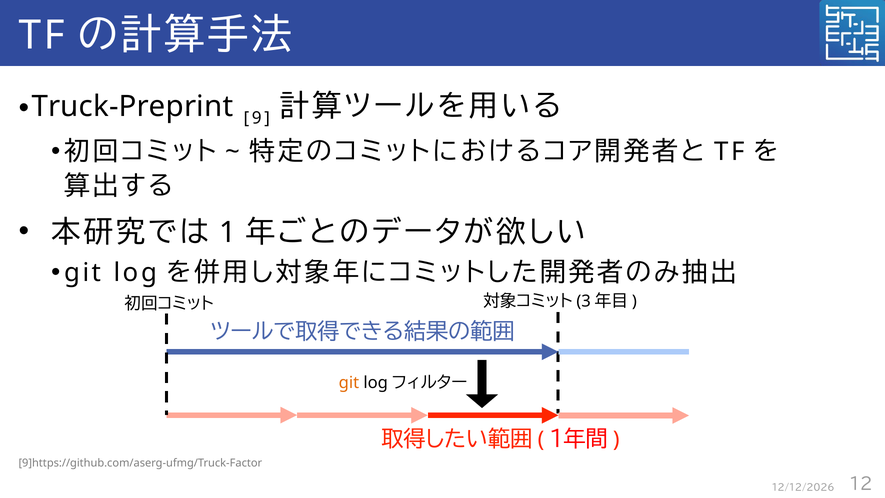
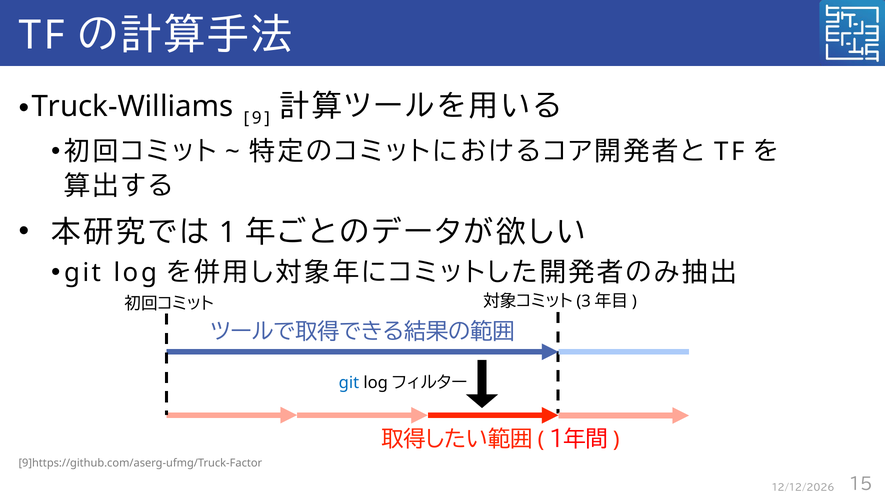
Truck-Preprint: Truck-Preprint -> Truck-Williams
git at (349, 383) colour: orange -> blue
12: 12 -> 15
